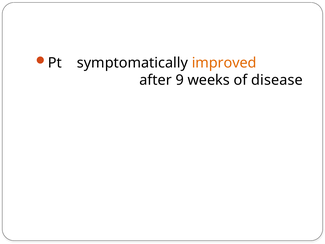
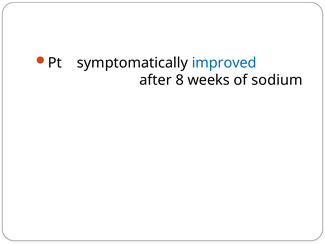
improved colour: orange -> blue
9: 9 -> 8
disease: disease -> sodium
